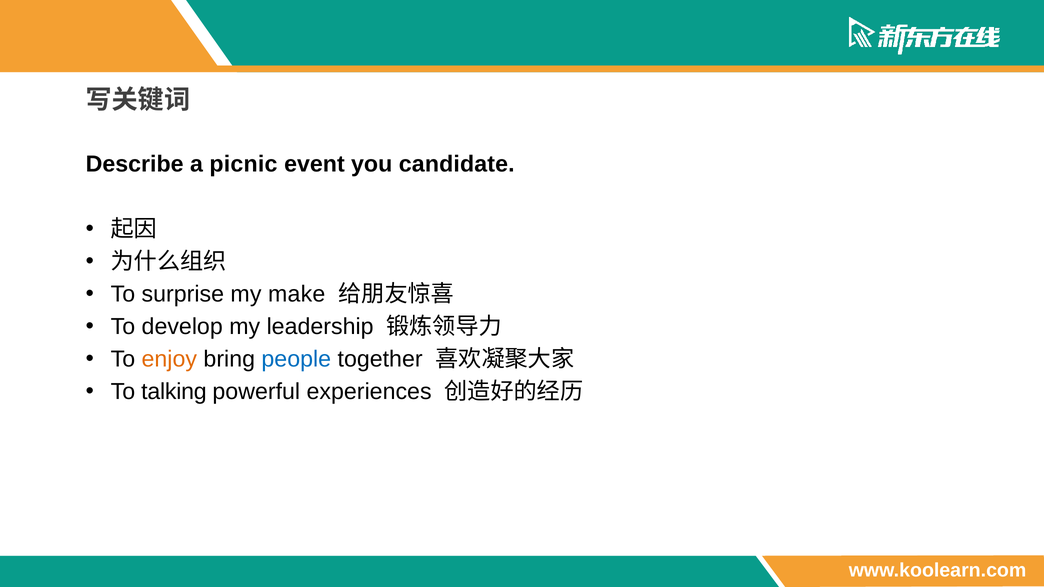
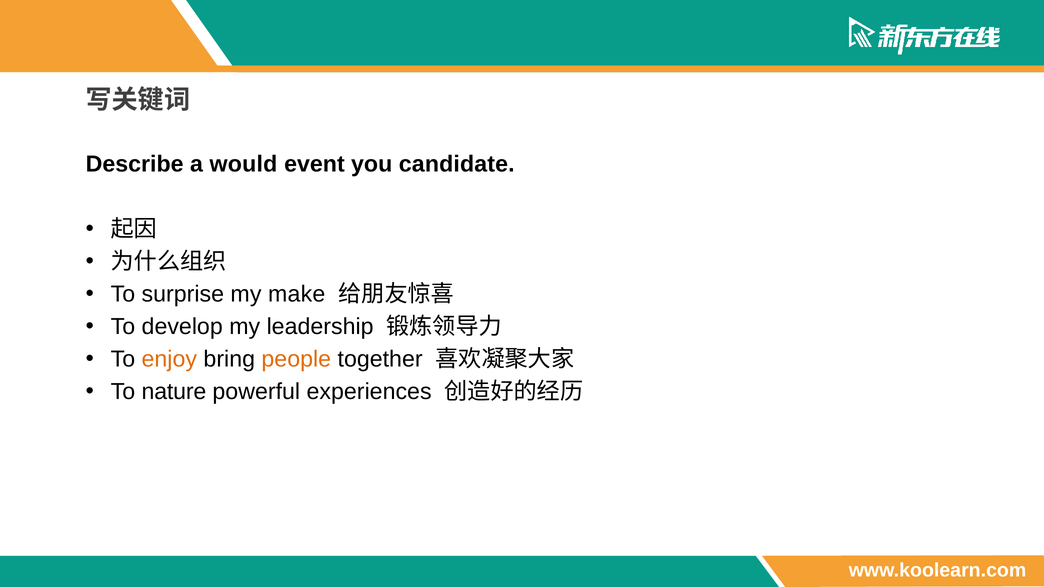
picnic: picnic -> would
people colour: blue -> orange
talking: talking -> nature
